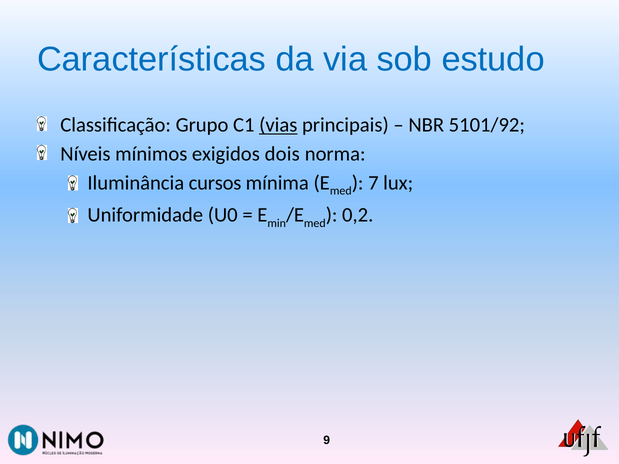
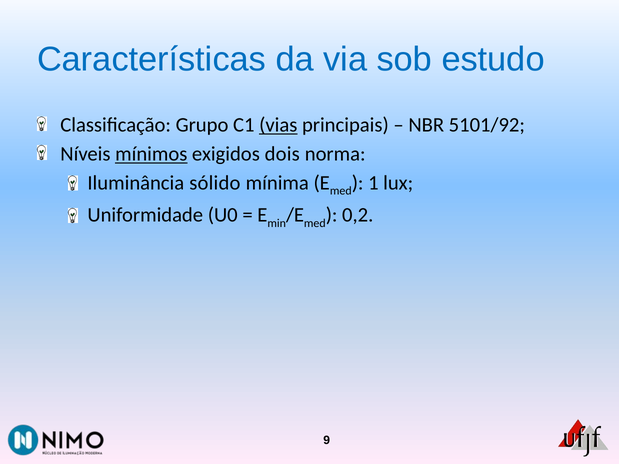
mínimos underline: none -> present
cursos: cursos -> sólido
7: 7 -> 1
